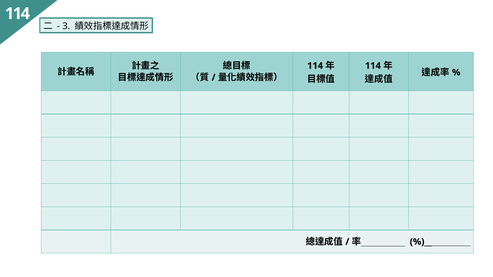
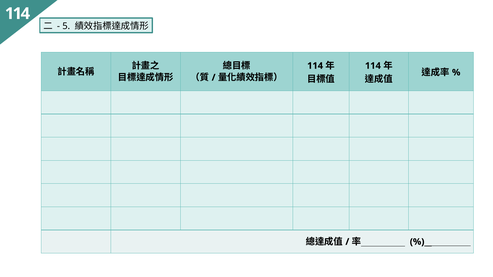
3: 3 -> 5
